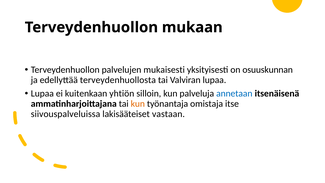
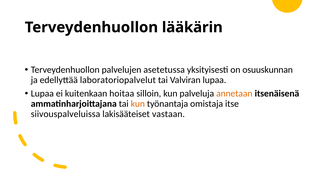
mukaan: mukaan -> lääkärin
mukaisesti: mukaisesti -> asetetussa
terveydenhuollosta: terveydenhuollosta -> laboratoriopalvelut
yhtiön: yhtiön -> hoitaa
annetaan colour: blue -> orange
